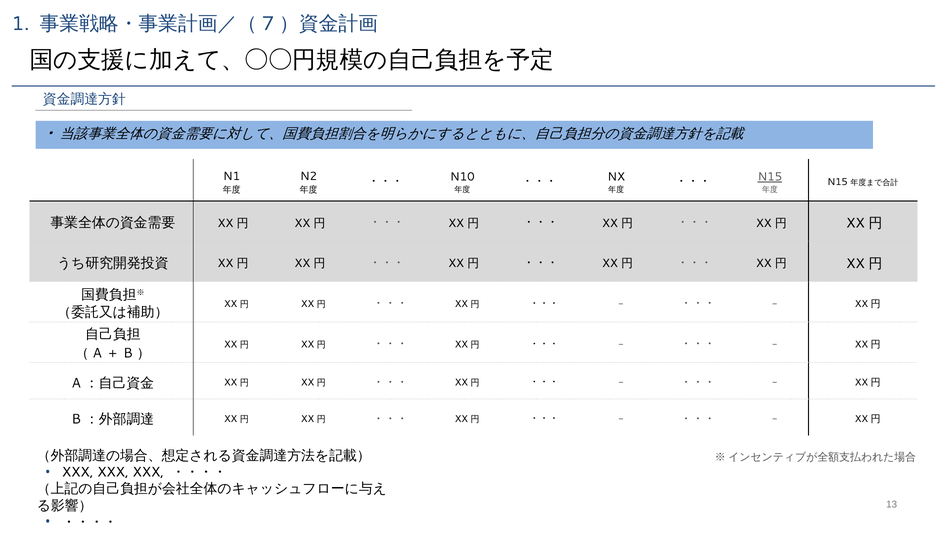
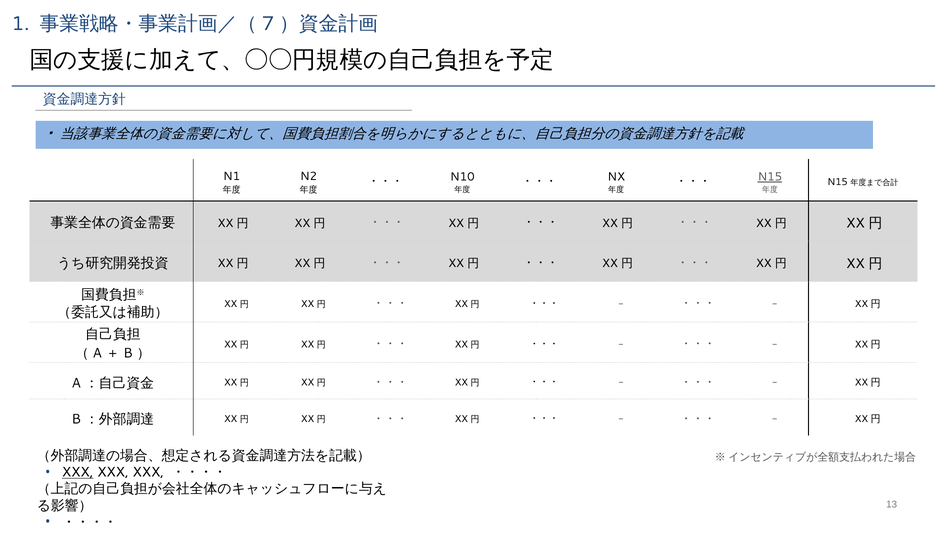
XXX at (78, 472) underline: none -> present
